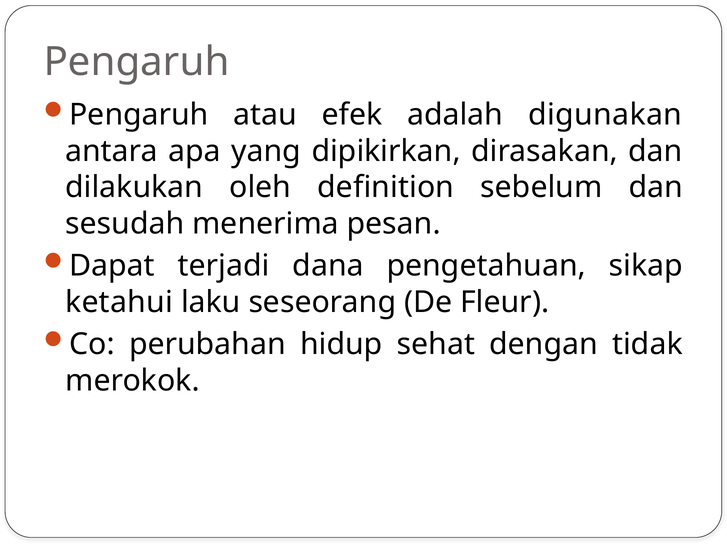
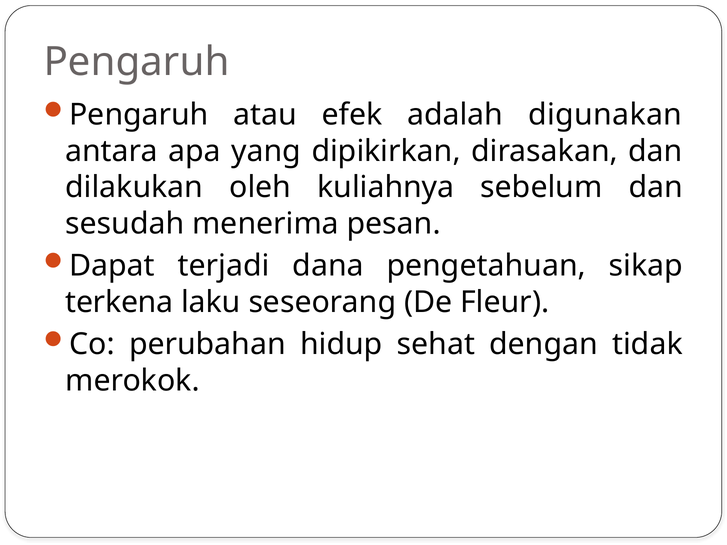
definition: definition -> kuliahnya
ketahui: ketahui -> terkena
